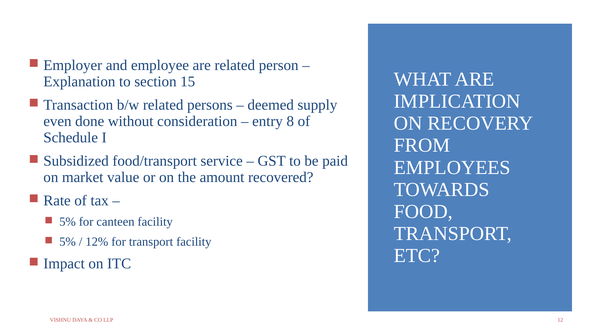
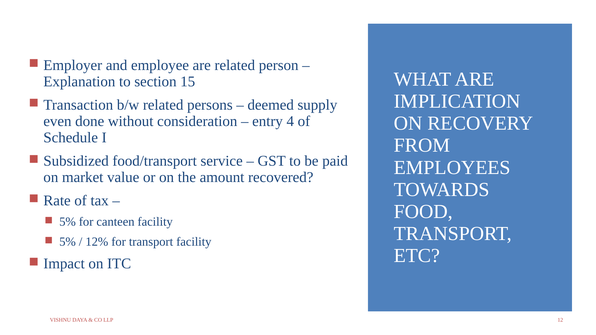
8: 8 -> 4
